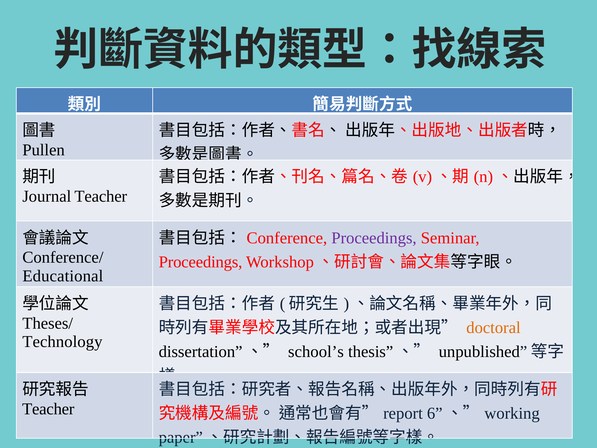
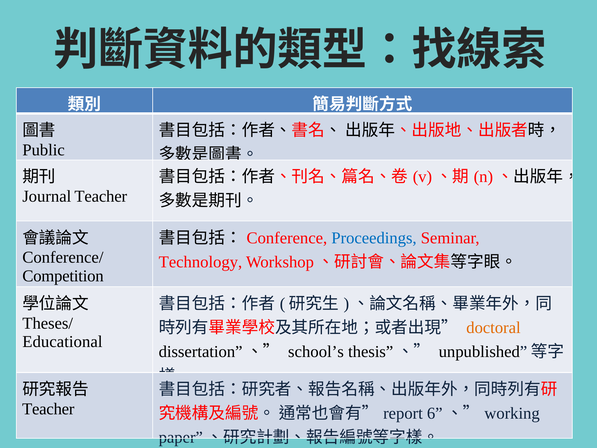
Pullen: Pullen -> Public
Proceedings at (374, 238) colour: purple -> blue
Proceedings at (201, 262): Proceedings -> Technology
Educational: Educational -> Competition
Technology: Technology -> Educational
